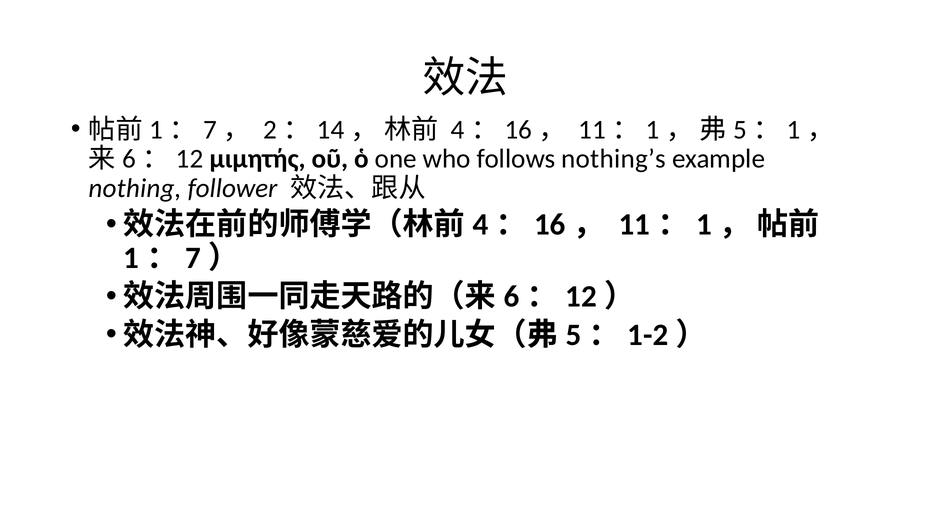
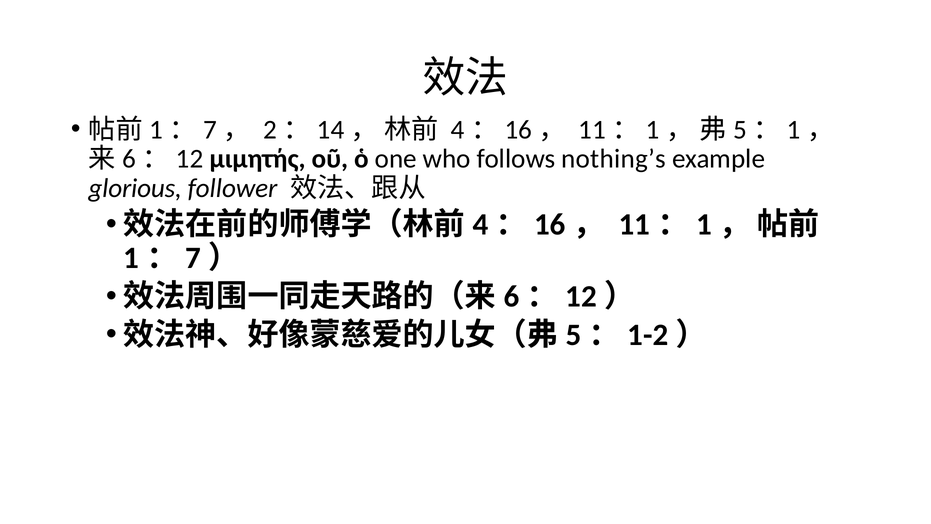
nothing: nothing -> glorious
